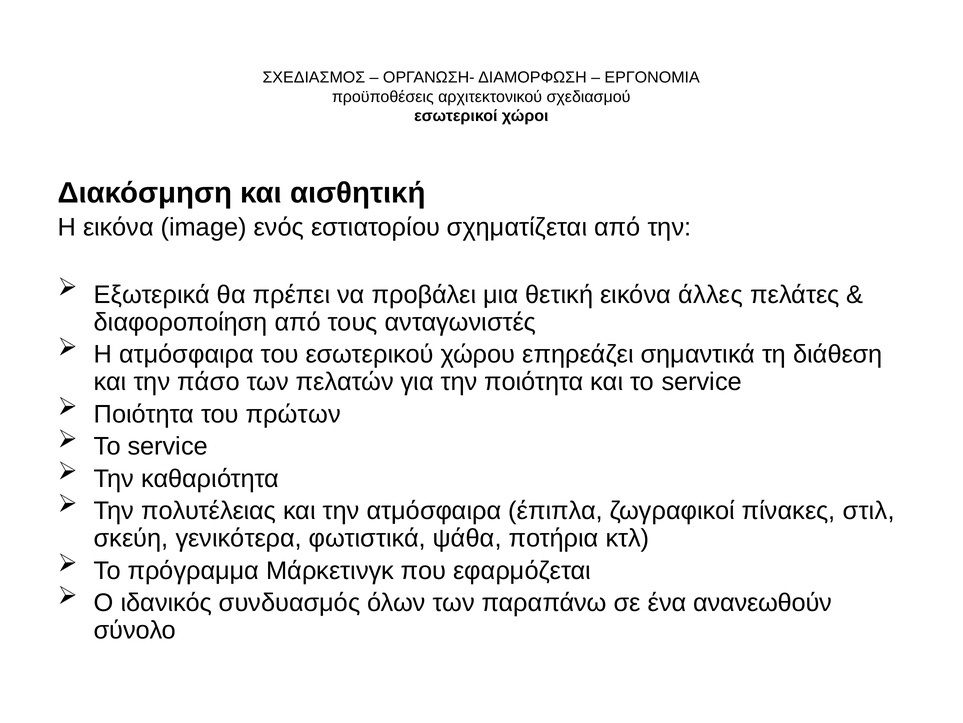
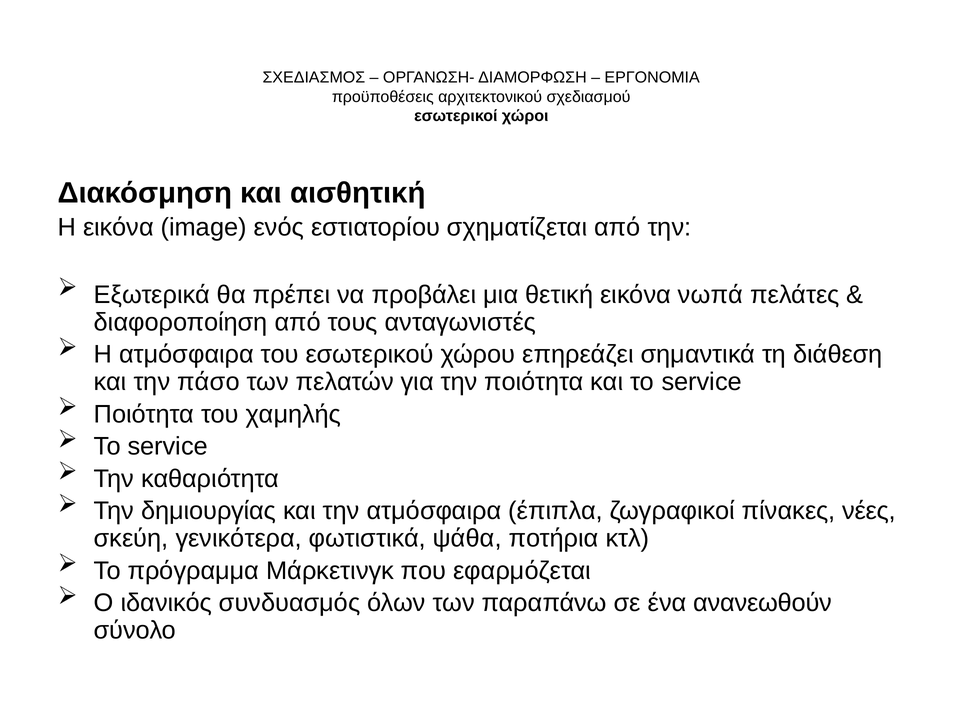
άλλες: άλλες -> νωπά
πρώτων: πρώτων -> χαμηλής
πολυτέλειας: πολυτέλειας -> δημιουργίας
στιλ: στιλ -> νέες
